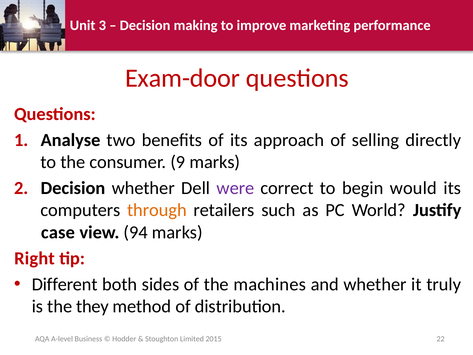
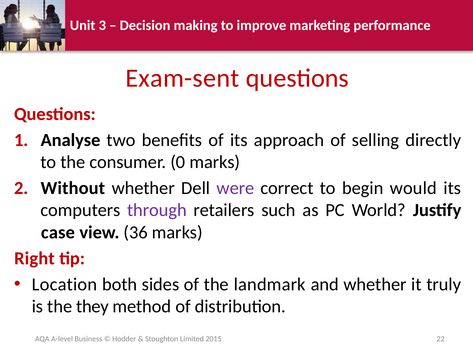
Exam-door: Exam-door -> Exam-sent
9: 9 -> 0
Decision at (73, 188): Decision -> Without
through colour: orange -> purple
94: 94 -> 36
Different: Different -> Location
machines: machines -> landmark
